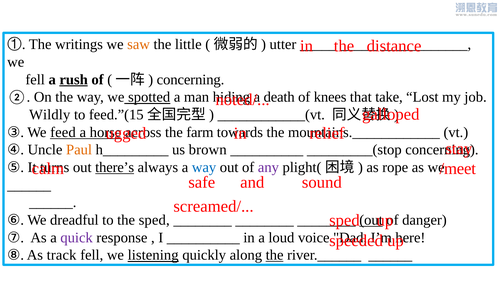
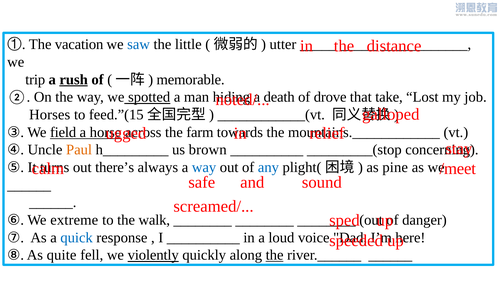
writings: writings -> vacation
saw colour: orange -> blue
fell at (35, 79): fell -> trip
concerning at (191, 79): concerning -> memorable
knees: knees -> drove
Wildly: Wildly -> Horses
feed: feed -> field
there’s underline: present -> none
any colour: purple -> blue
rope: rope -> pine
dreadful: dreadful -> extreme
the sped: sped -> walk
out at (371, 220) underline: present -> none
quick colour: purple -> blue
track: track -> quite
listening: listening -> violently
